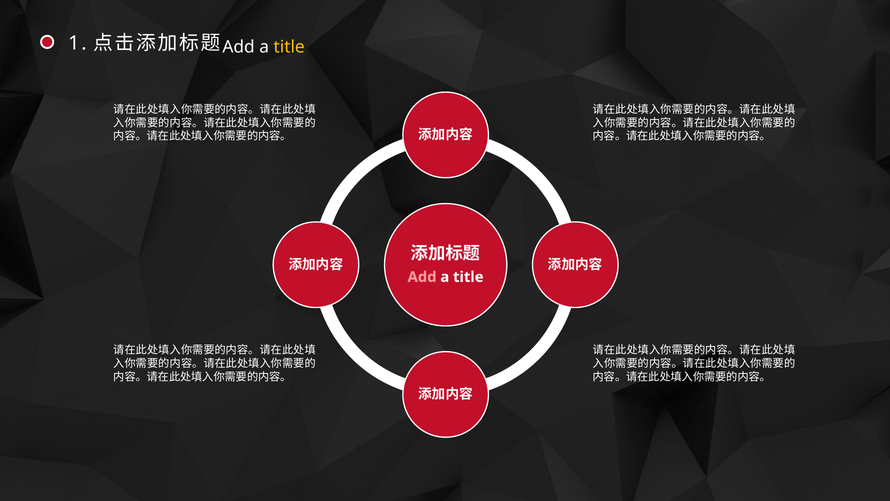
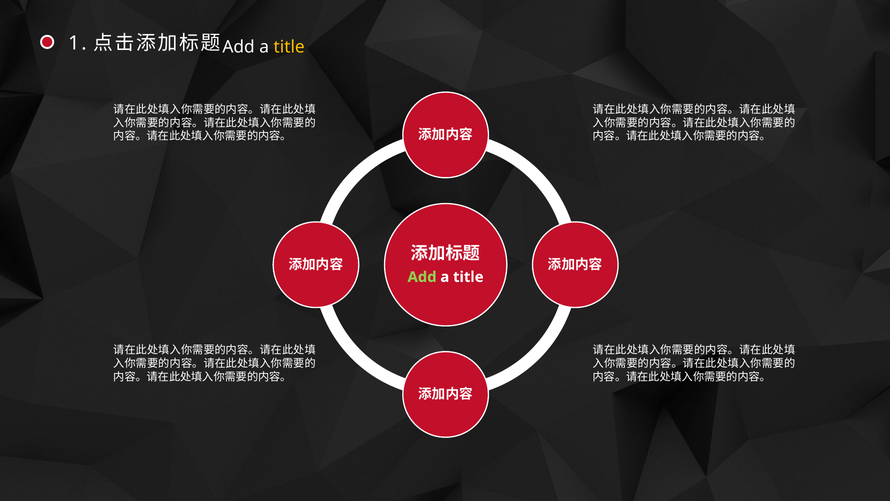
Add at (422, 277) colour: pink -> light green
